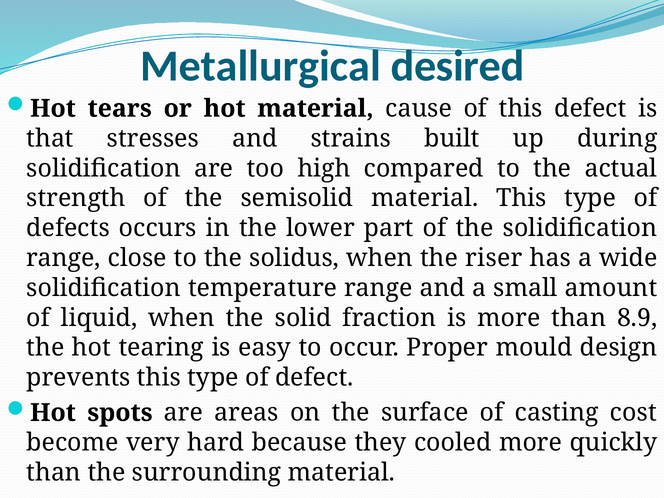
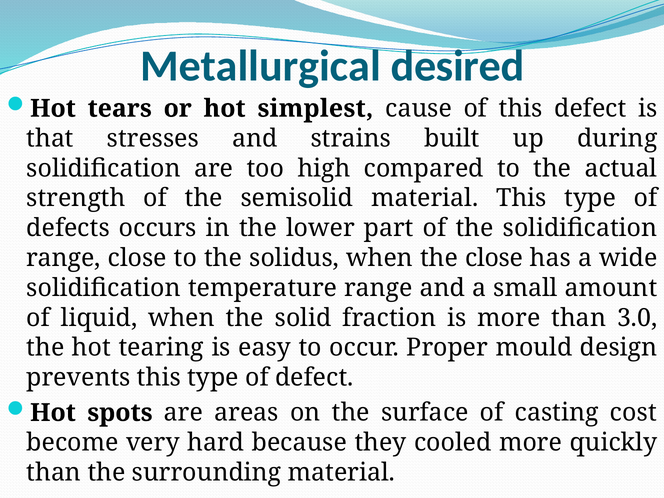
hot material: material -> simplest
the riser: riser -> close
8.9: 8.9 -> 3.0
